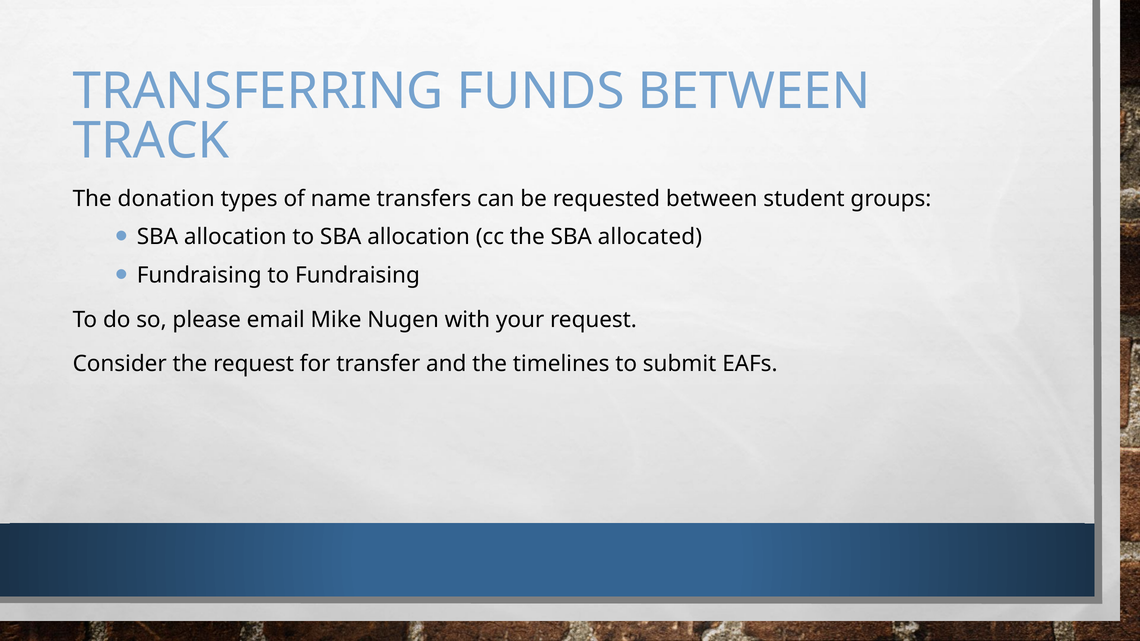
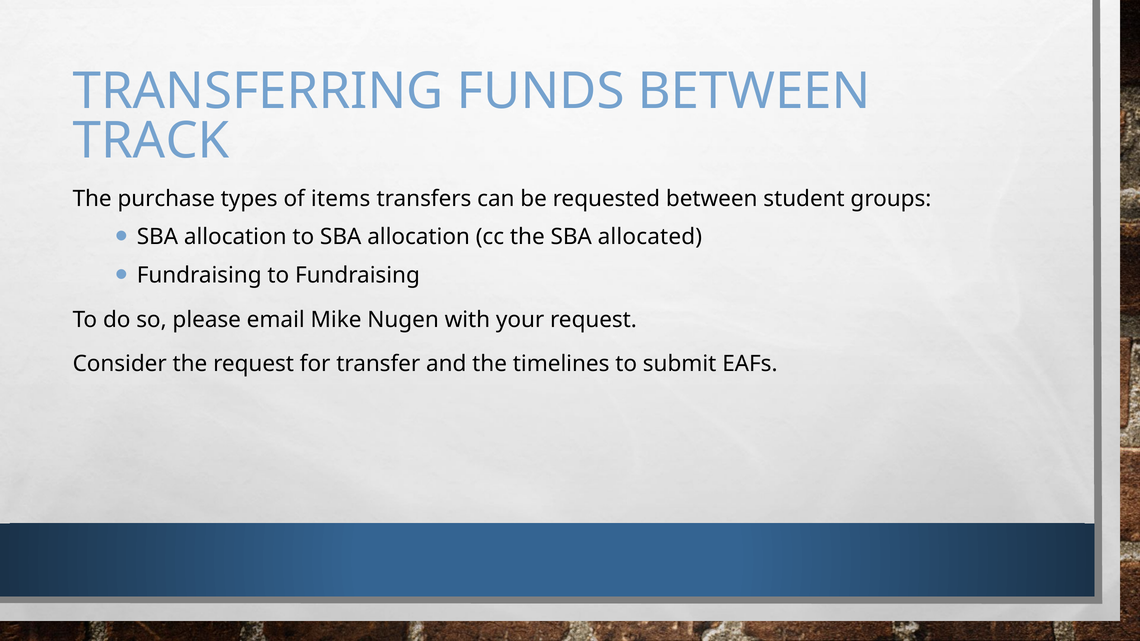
donation: donation -> purchase
name: name -> items
